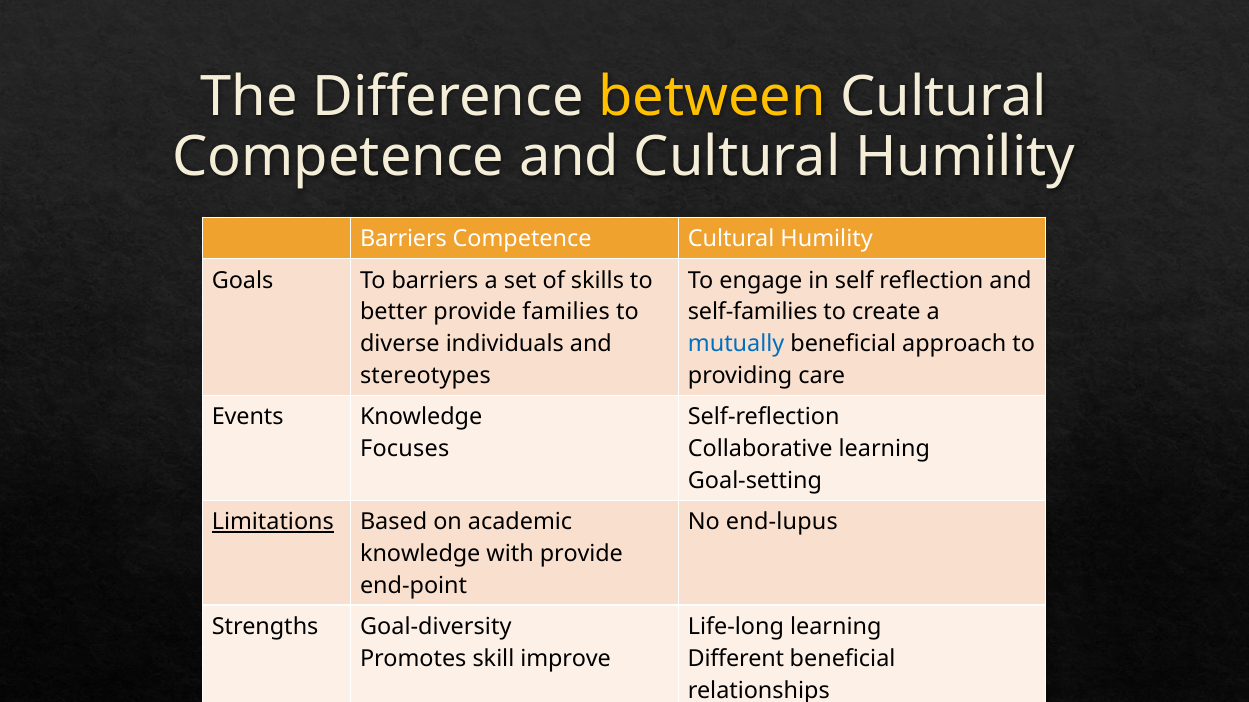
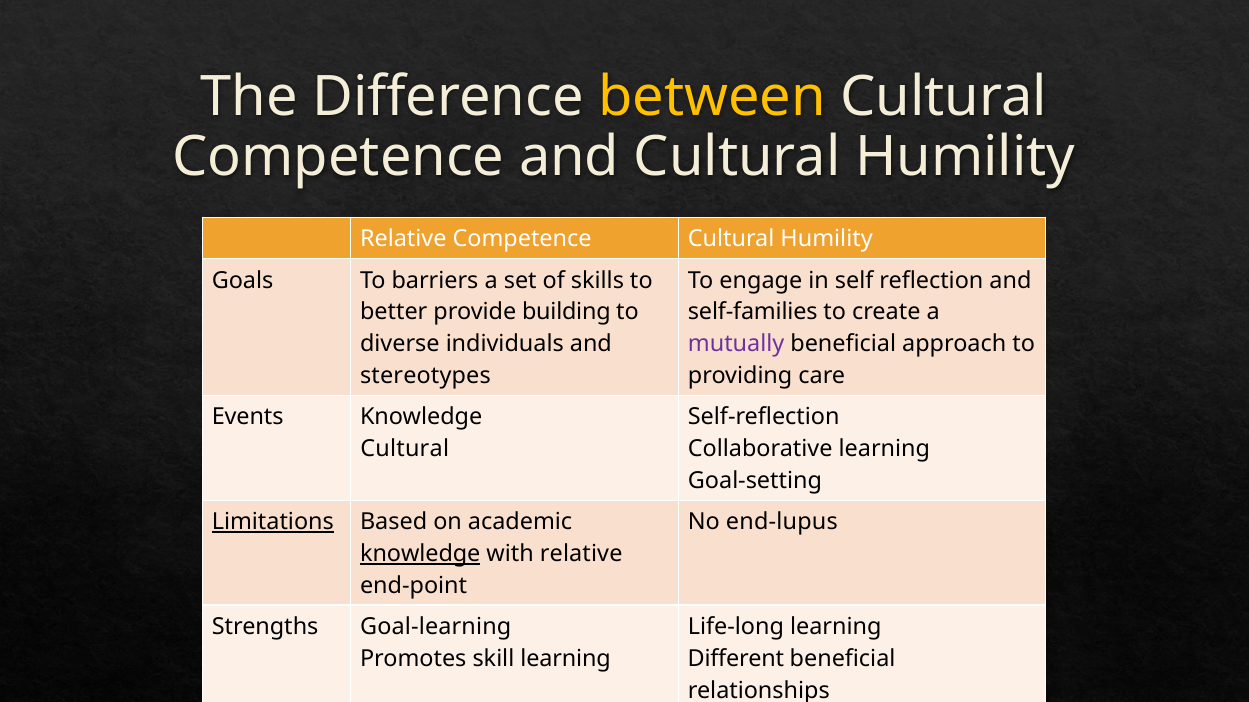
Barriers at (403, 239): Barriers -> Relative
families: families -> building
mutually colour: blue -> purple
Focuses at (405, 449): Focuses -> Cultural
knowledge at (420, 554) underline: none -> present
with provide: provide -> relative
Goal-diversity: Goal-diversity -> Goal-learning
skill improve: improve -> learning
